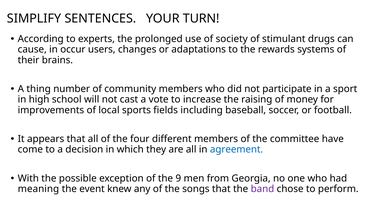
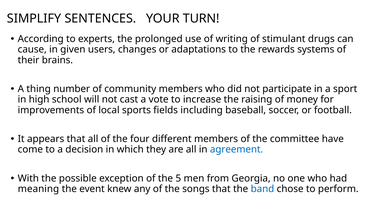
society: society -> writing
occur: occur -> given
9: 9 -> 5
band colour: purple -> blue
